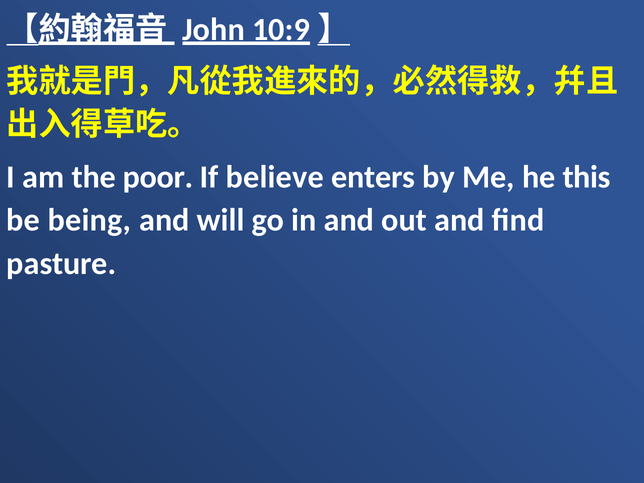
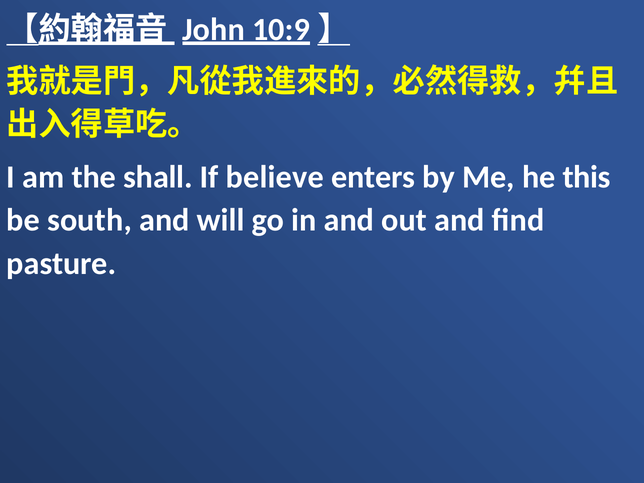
poor: poor -> shall
being: being -> south
